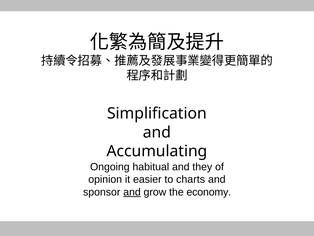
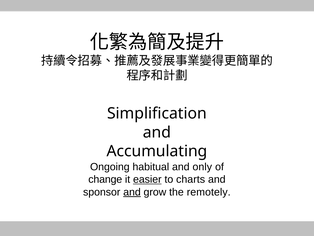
they: they -> only
opinion: opinion -> change
easier underline: none -> present
economy: economy -> remotely
